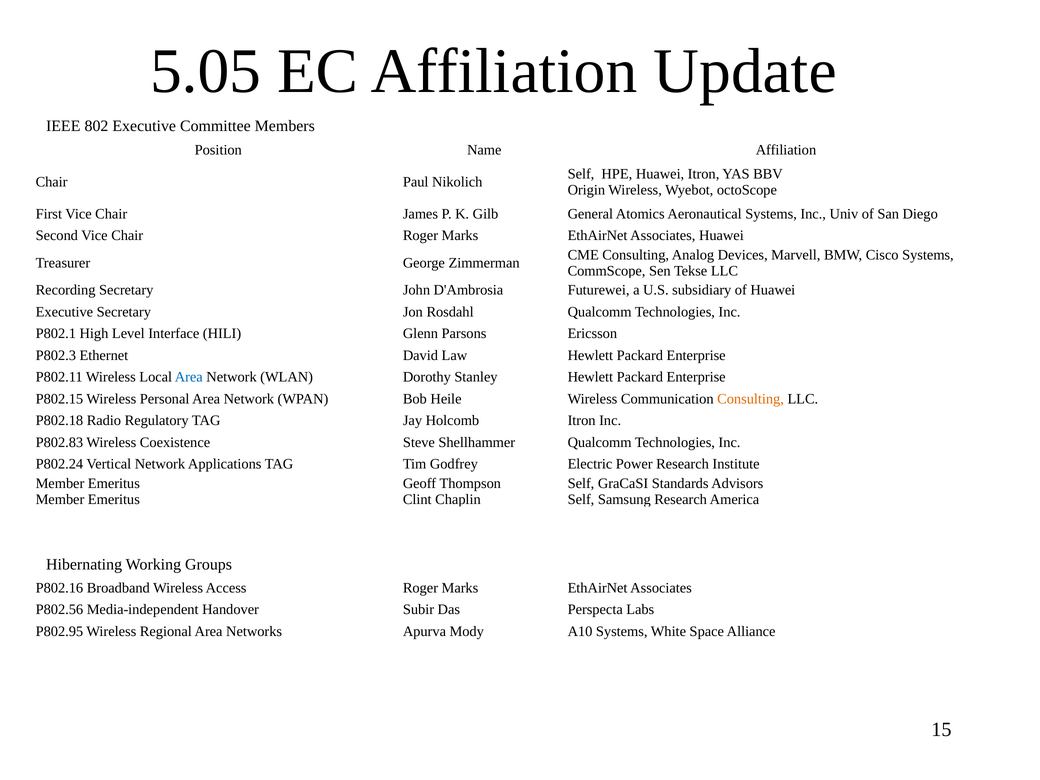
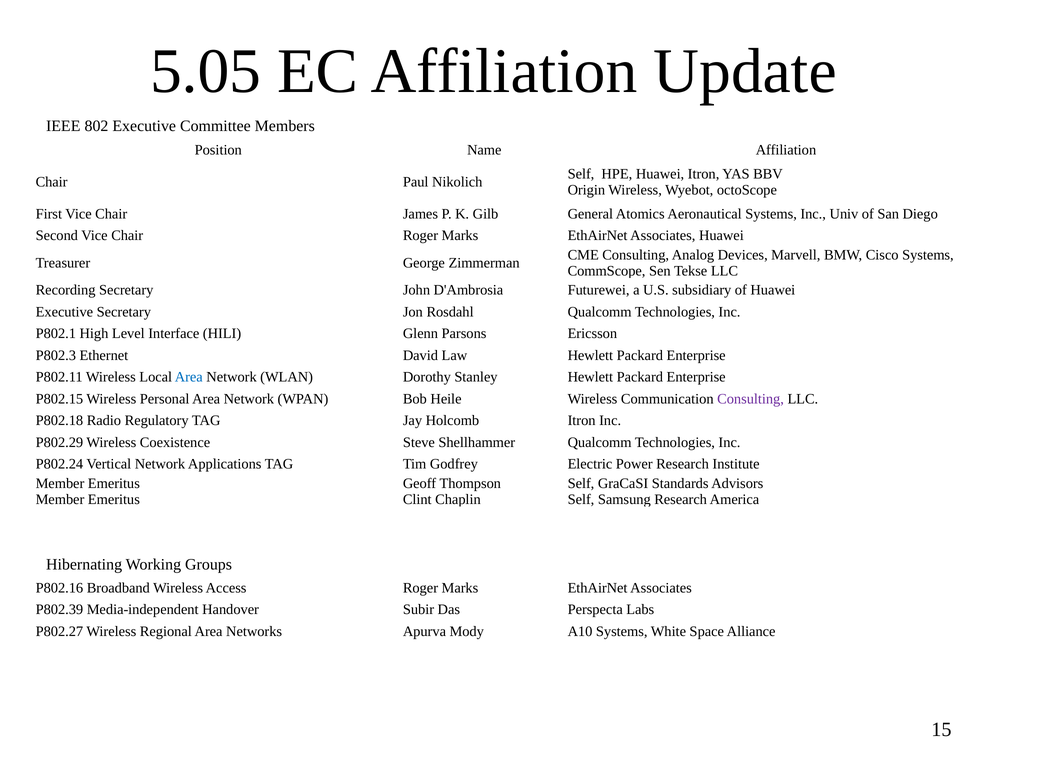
Consulting at (751, 399) colour: orange -> purple
P802.83: P802.83 -> P802.29
P802.56: P802.56 -> P802.39
P802.95: P802.95 -> P802.27
